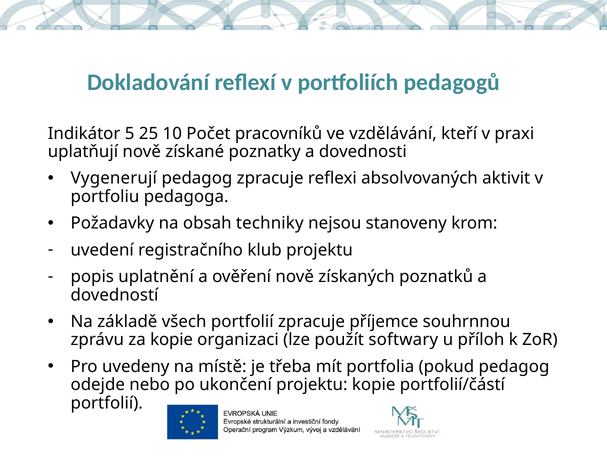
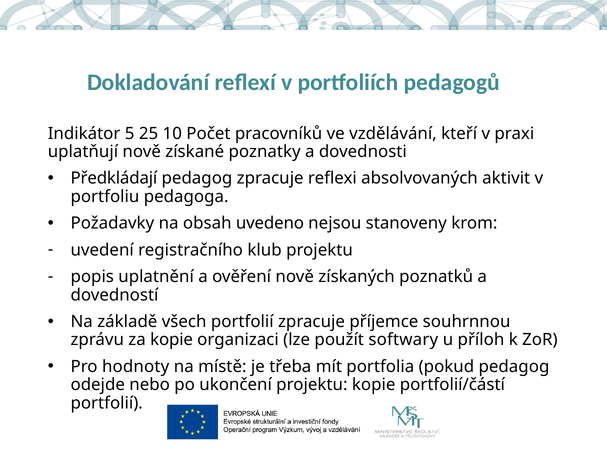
Vygenerují: Vygenerují -> Předkládají
techniky: techniky -> uvedeno
uvedeny: uvedeny -> hodnoty
